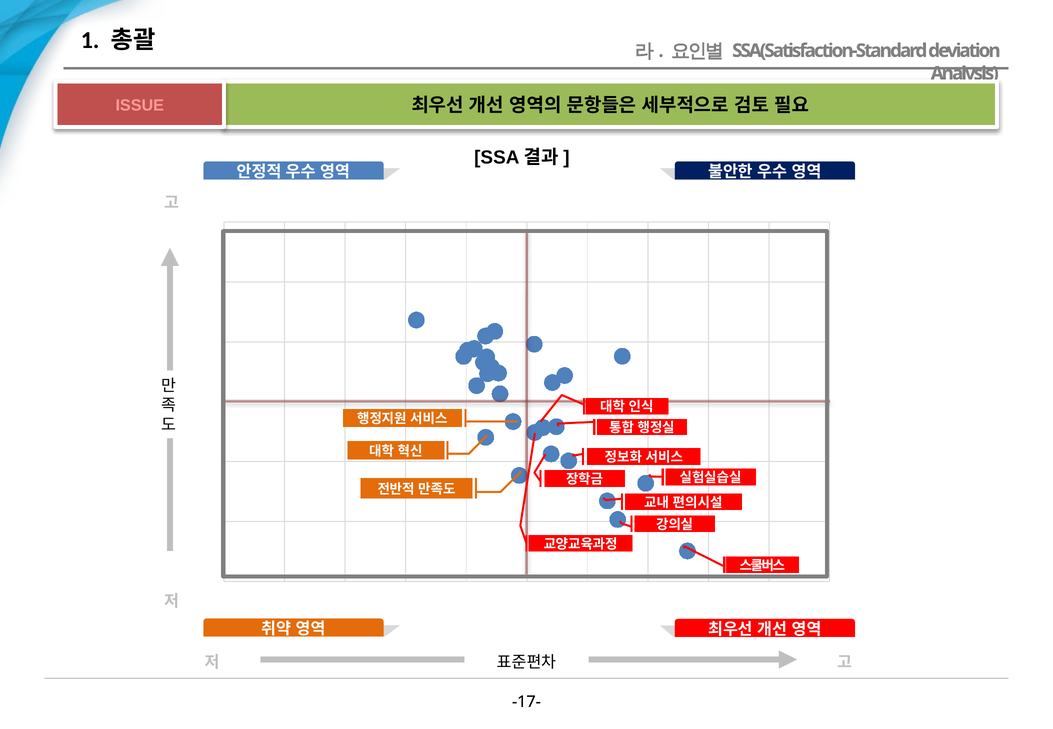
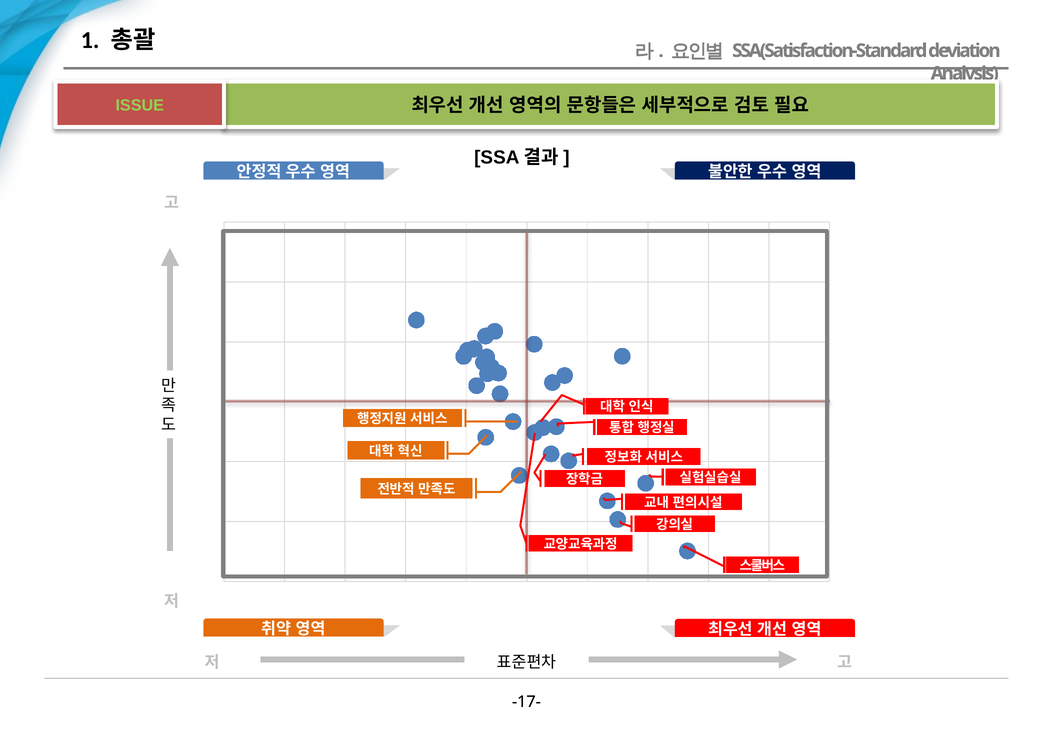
ISSUE colour: pink -> light green
